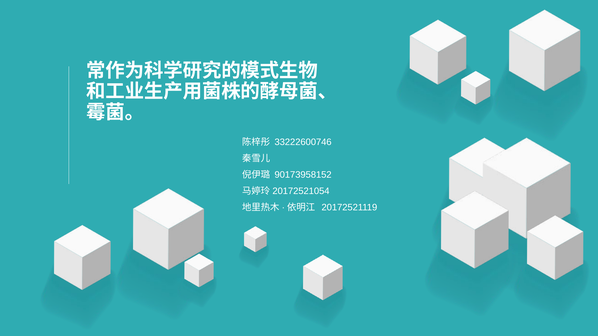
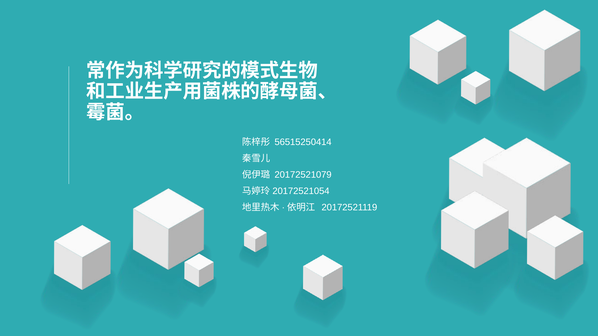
33222600746: 33222600746 -> 56515250414
90173958152: 90173958152 -> 20172521079
